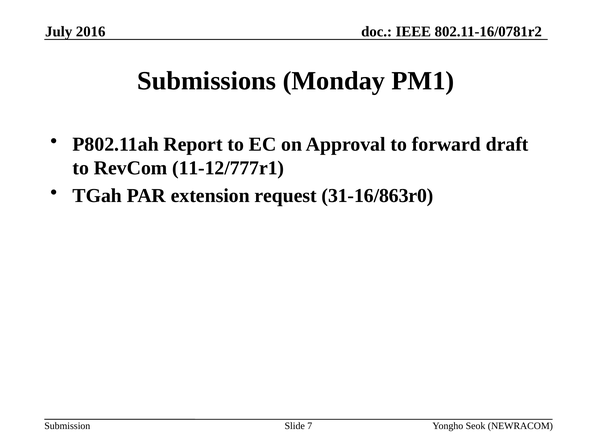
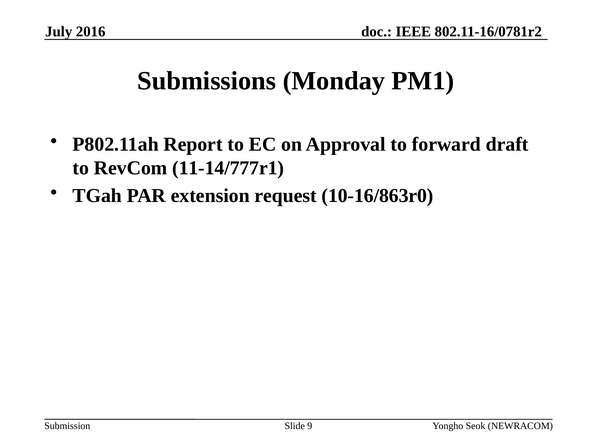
11-12/777r1: 11-12/777r1 -> 11-14/777r1
31-16/863r0: 31-16/863r0 -> 10-16/863r0
7: 7 -> 9
